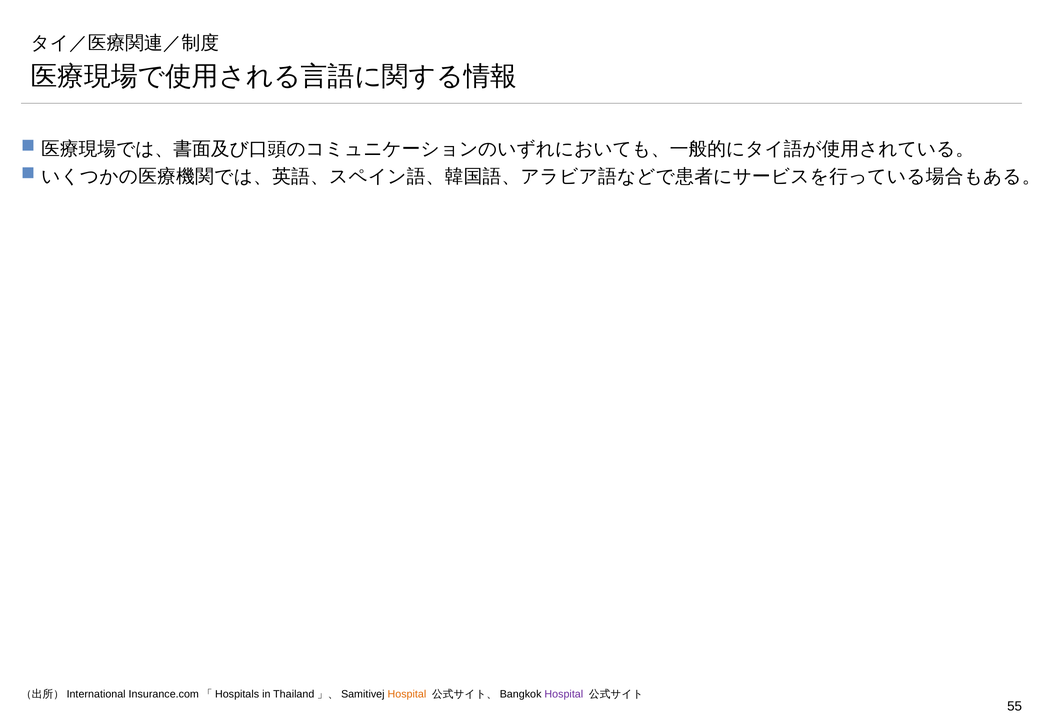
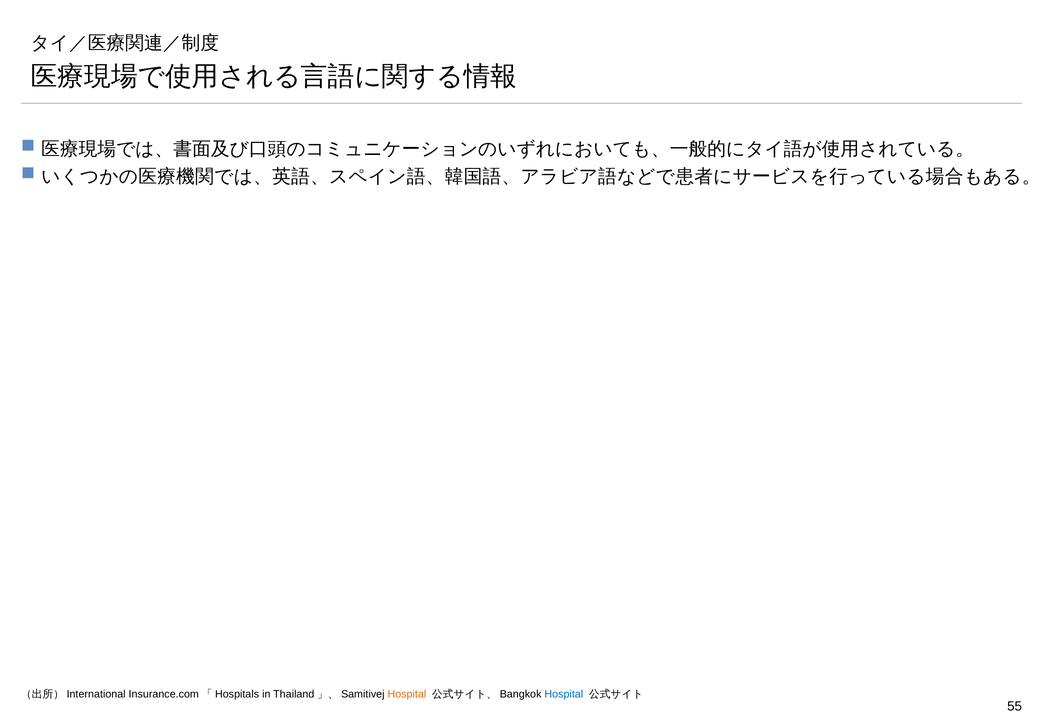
Hospital at (564, 694) colour: purple -> blue
